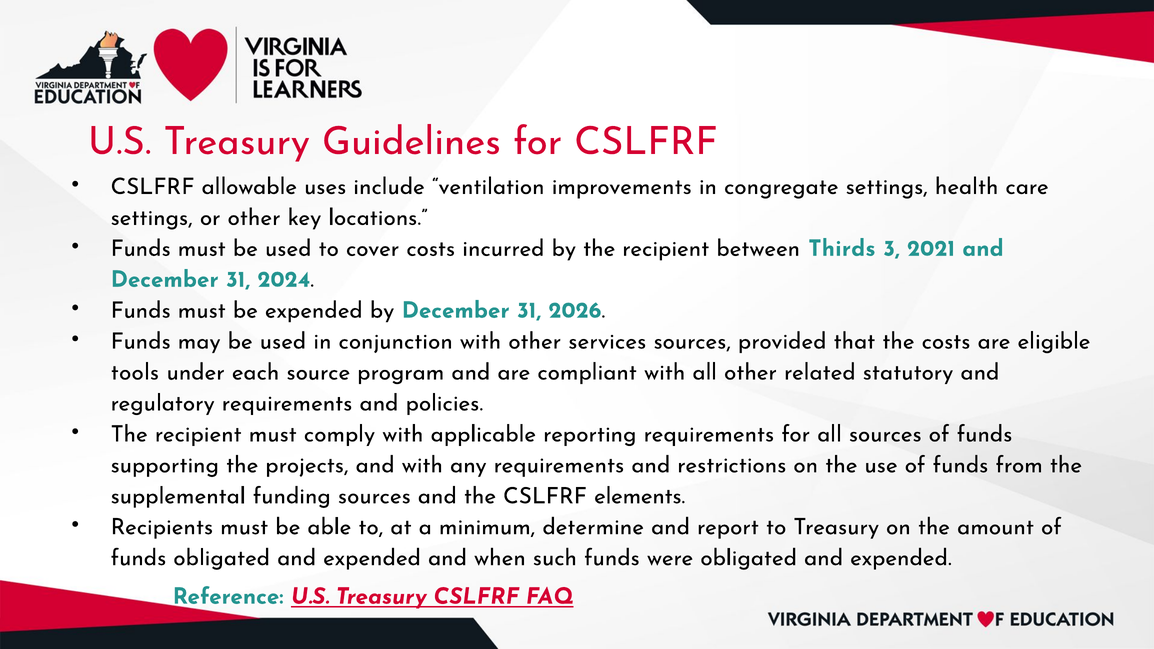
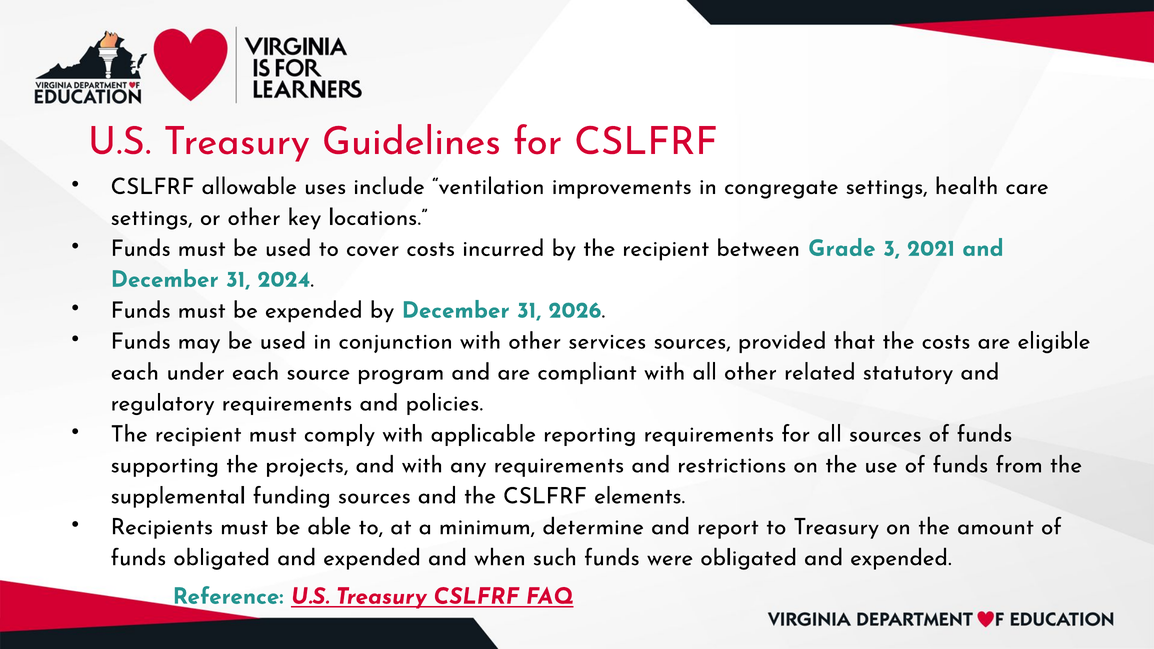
Thirds: Thirds -> Grade
tools at (135, 372): tools -> each
